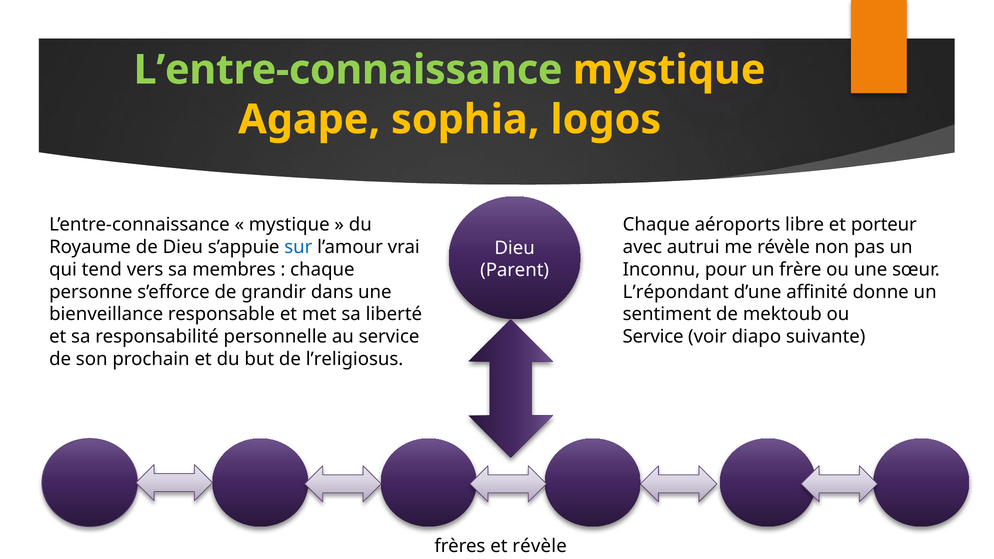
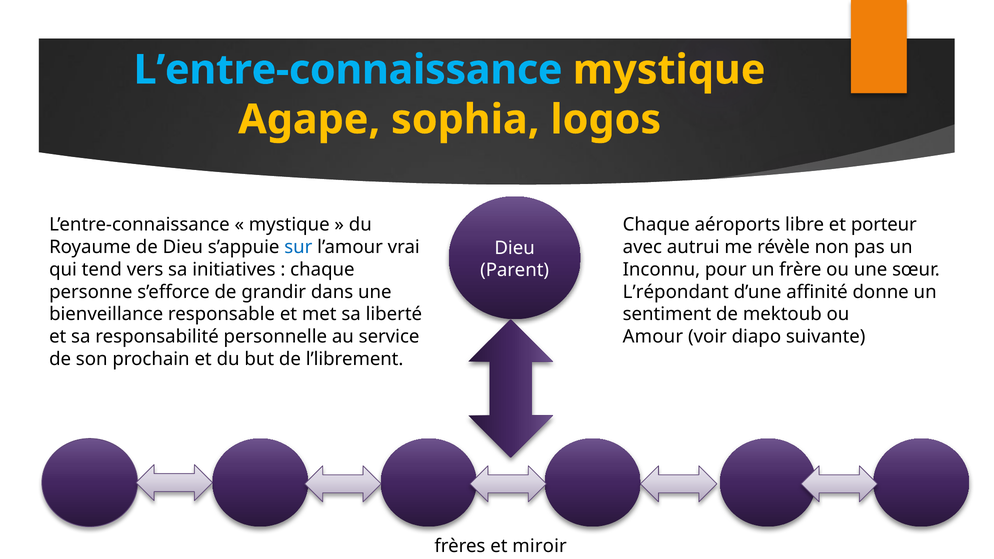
L’entre-connaissance at (348, 70) colour: light green -> light blue
membres: membres -> initiatives
Service at (653, 337): Service -> Amour
l’religiosus: l’religiosus -> l’librement
et révèle: révèle -> miroir
